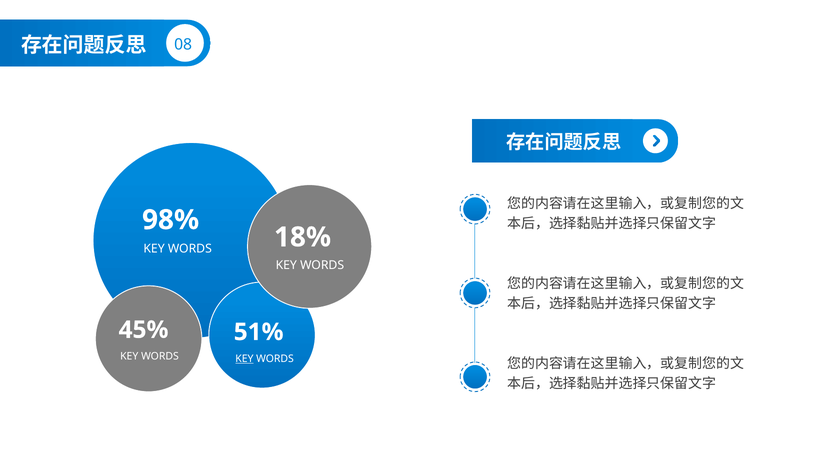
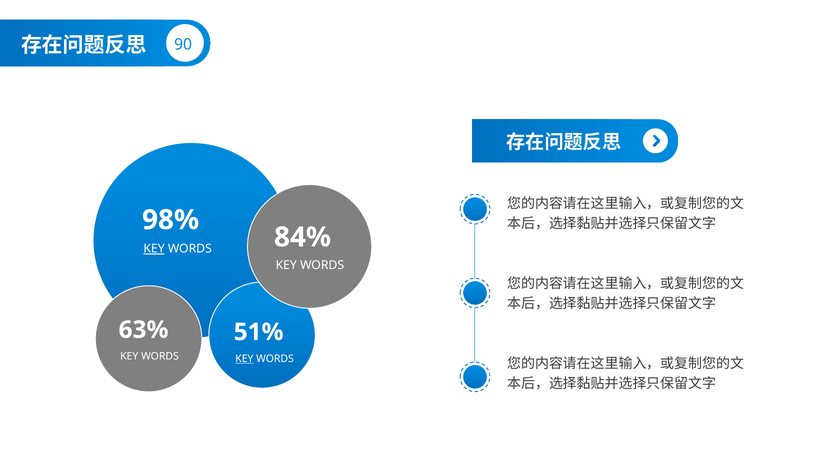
08: 08 -> 90
KEY at (154, 249) underline: none -> present
18%: 18% -> 84%
45%: 45% -> 63%
